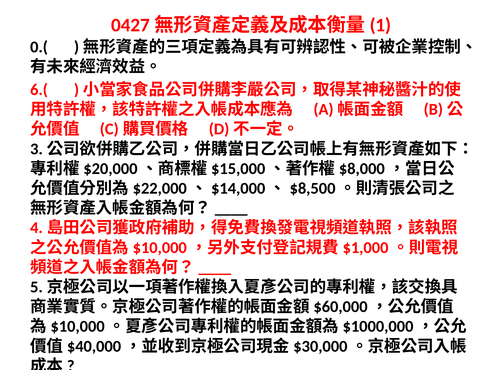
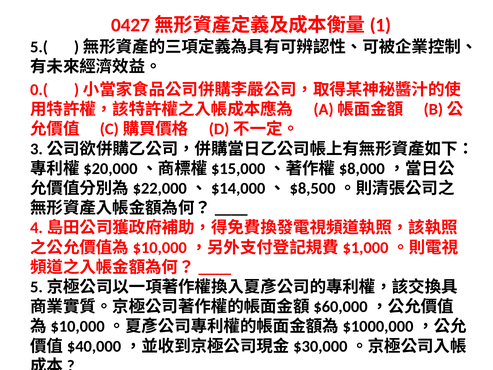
0.(: 0.( -> 5.(
6.(: 6.( -> 0.(
